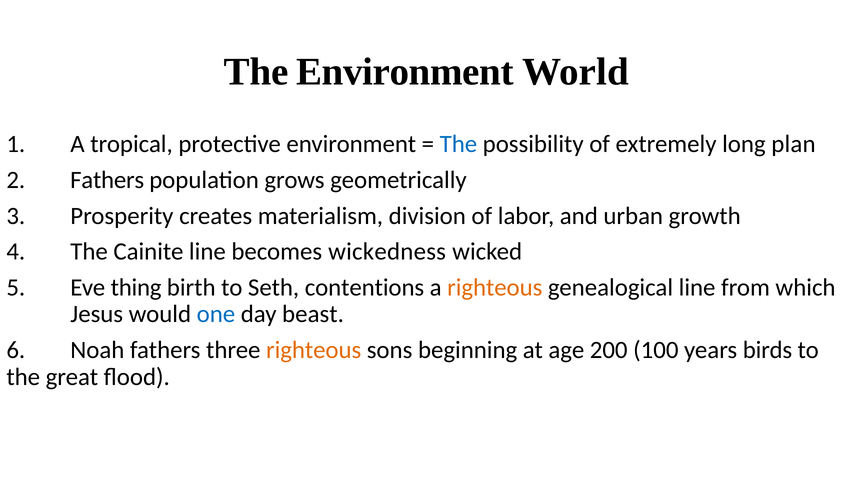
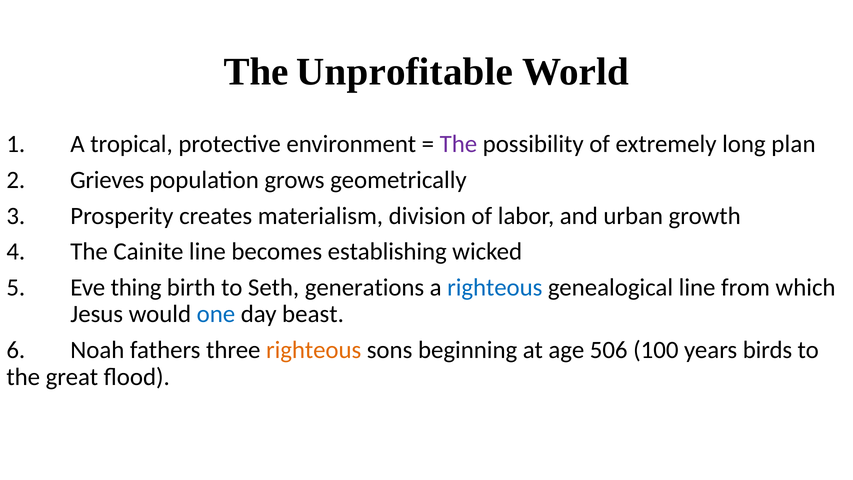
The Environment: Environment -> Unprofitable
The at (458, 144) colour: blue -> purple
2 Fathers: Fathers -> Grieves
wickedness: wickedness -> establishing
contentions: contentions -> generations
righteous at (495, 287) colour: orange -> blue
200: 200 -> 506
